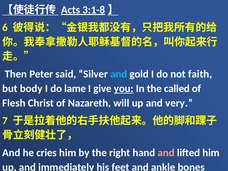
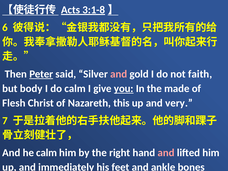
Peter underline: none -> present
and at (119, 74) colour: light blue -> pink
do lame: lame -> calm
called: called -> made
will: will -> this
he cries: cries -> calm
